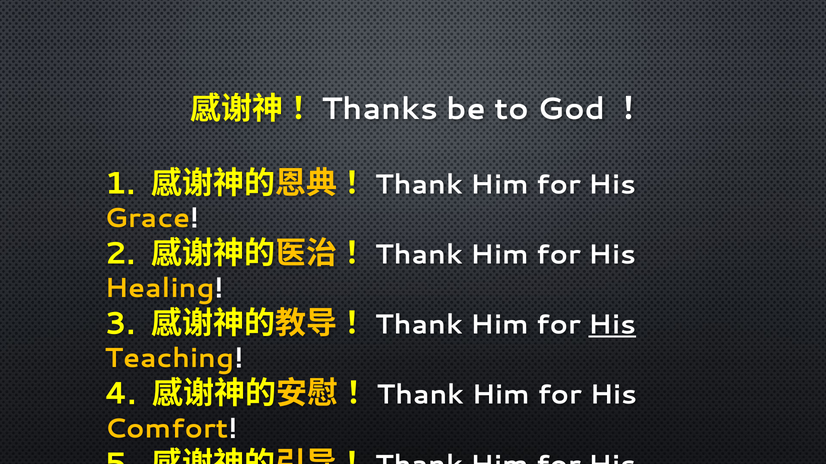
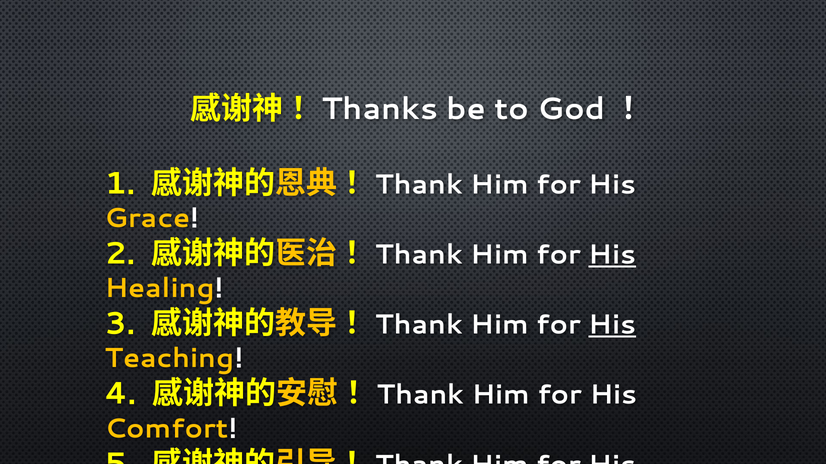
His at (612, 255) underline: none -> present
